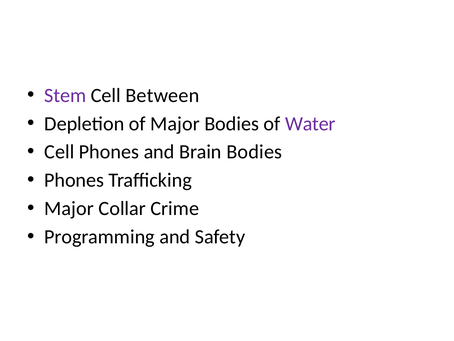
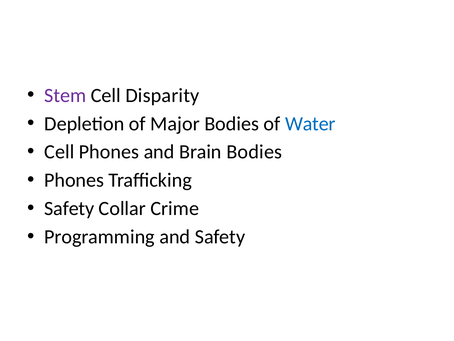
Between: Between -> Disparity
Water colour: purple -> blue
Major at (69, 208): Major -> Safety
